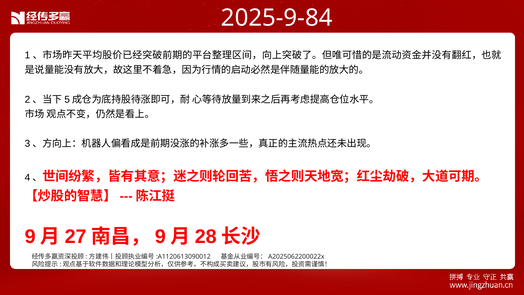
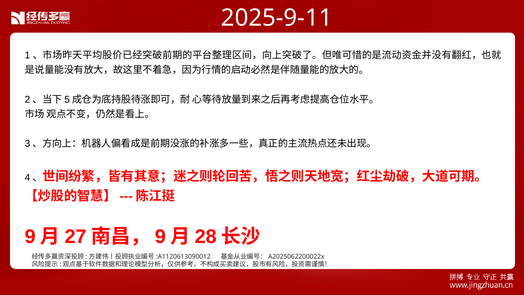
2025-9-84: 2025-9-84 -> 2025-9-11
